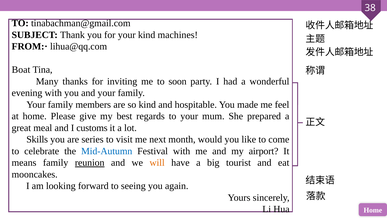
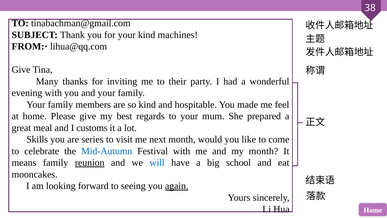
Boat at (21, 70): Boat -> Give
soon: soon -> their
my airport: airport -> month
will colour: orange -> blue
tourist: tourist -> school
again underline: none -> present
